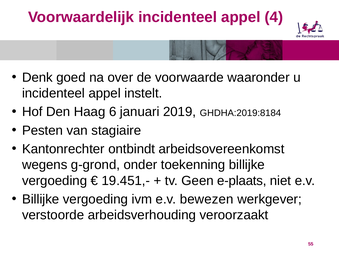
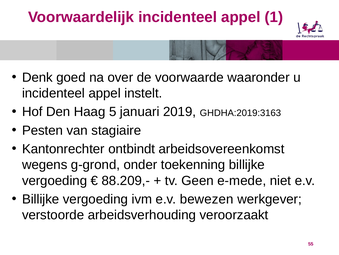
4: 4 -> 1
6: 6 -> 5
GHDHA:2019:8184: GHDHA:2019:8184 -> GHDHA:2019:3163
19.451,-: 19.451,- -> 88.209,-
e-plaats: e-plaats -> e-mede
